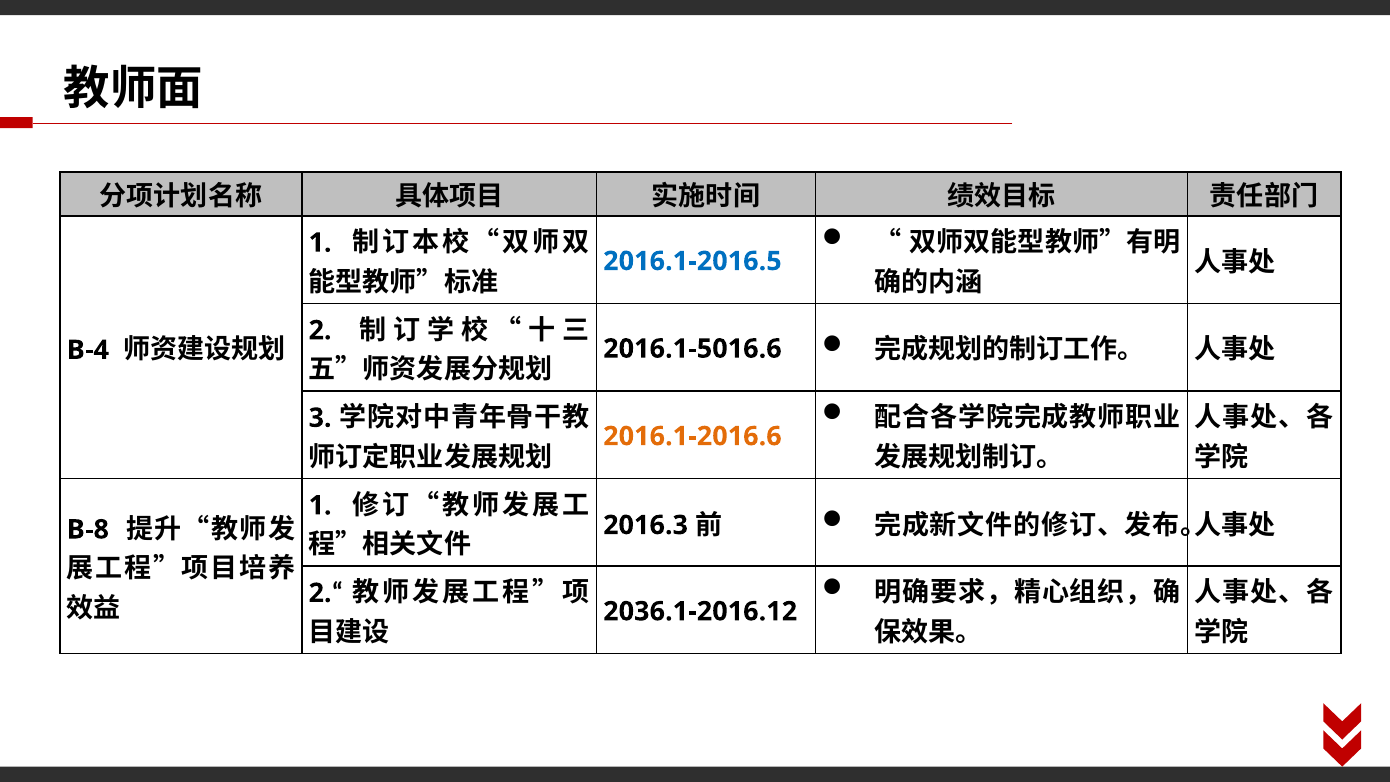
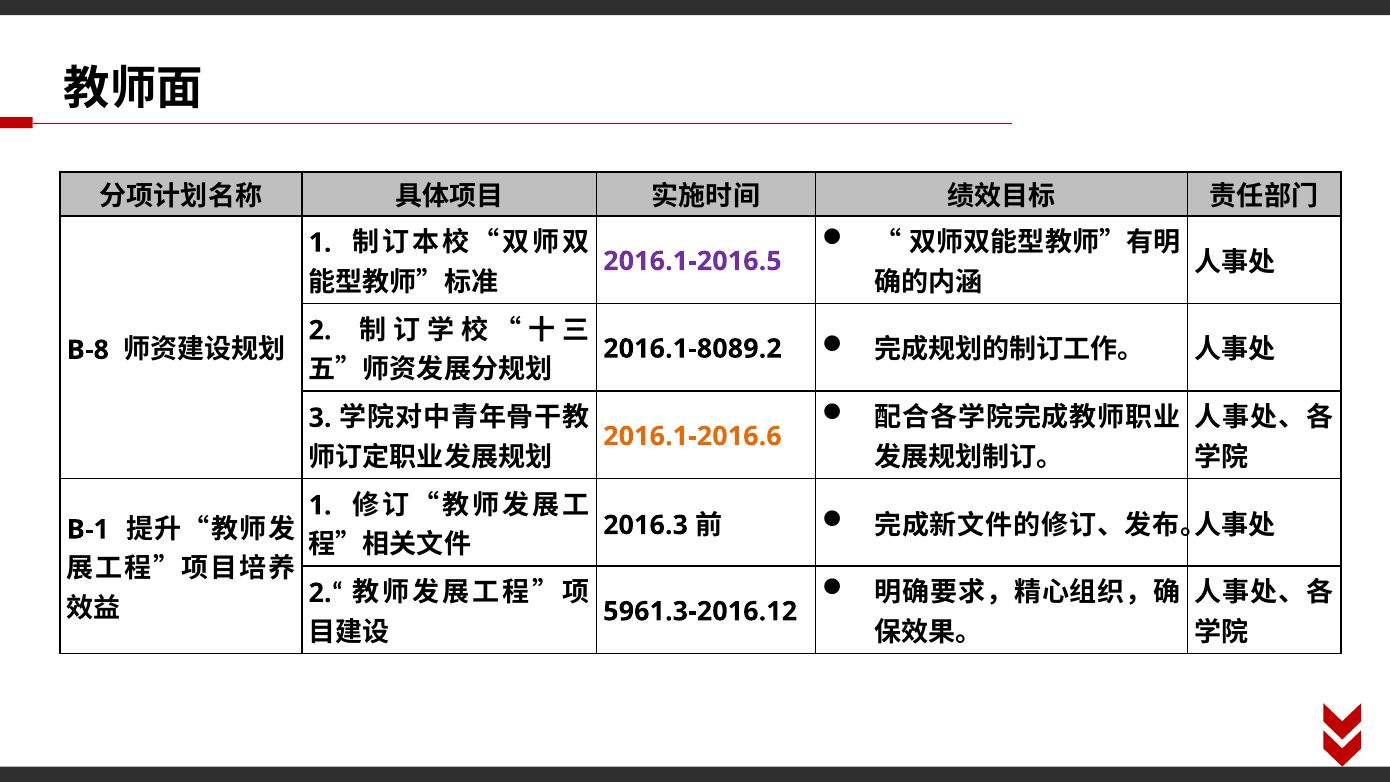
2016.1-2016.5 colour: blue -> purple
2016.1-5016.6: 2016.1-5016.6 -> 2016.1-8089.2
B-4: B-4 -> B-8
B-8: B-8 -> B-1
2036.1-2016.12: 2036.1-2016.12 -> 5961.3-2016.12
